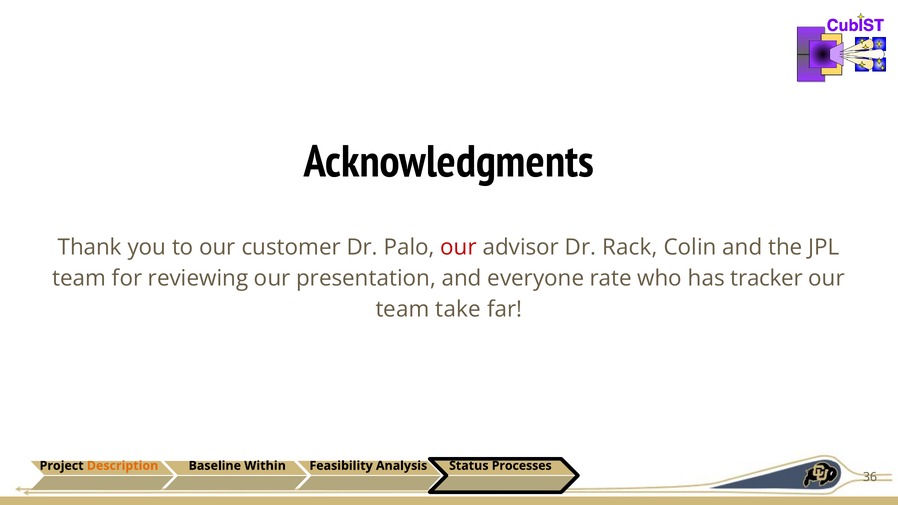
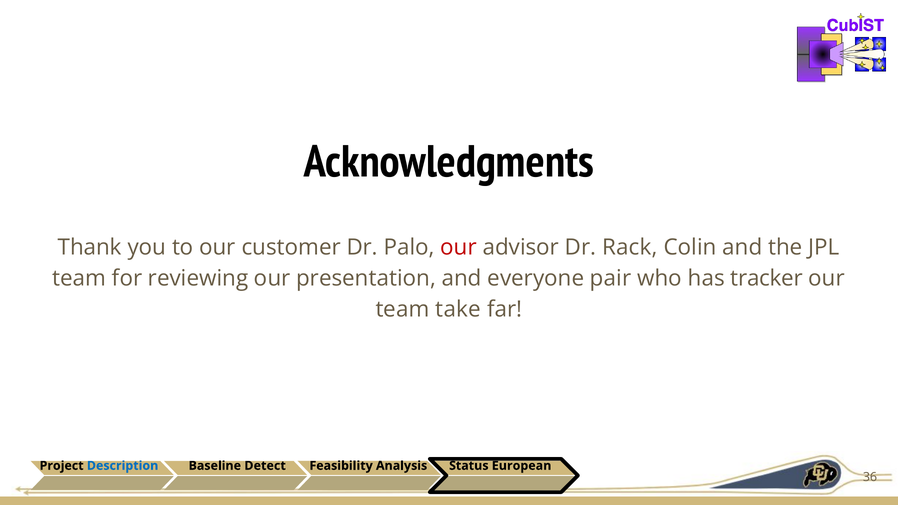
rate: rate -> pair
Description colour: orange -> blue
Within: Within -> Detect
Processes: Processes -> European
